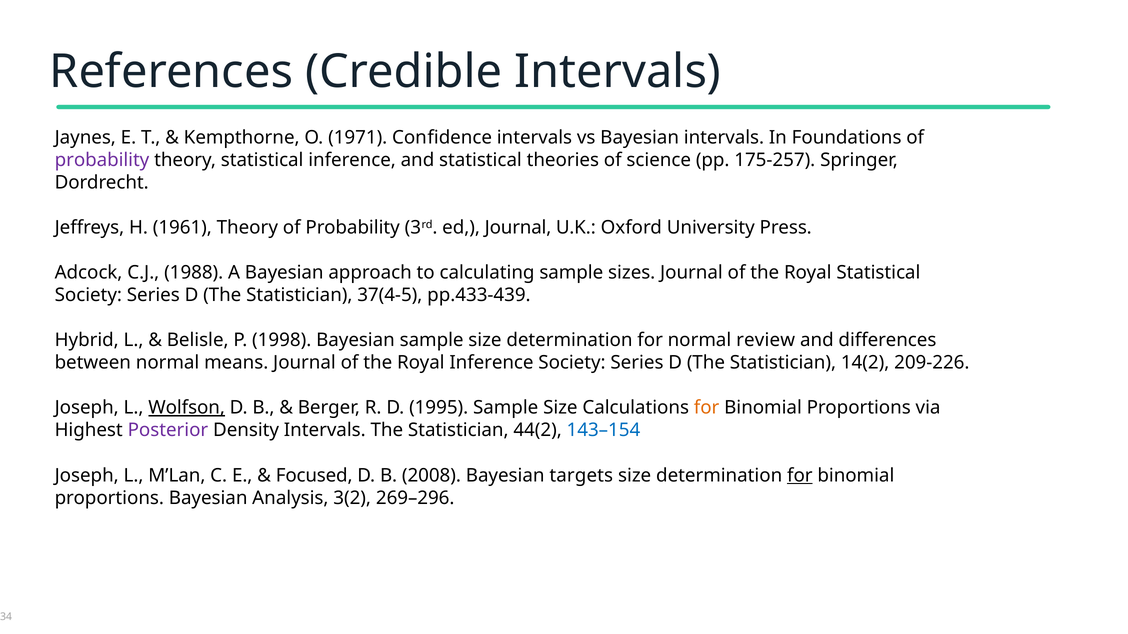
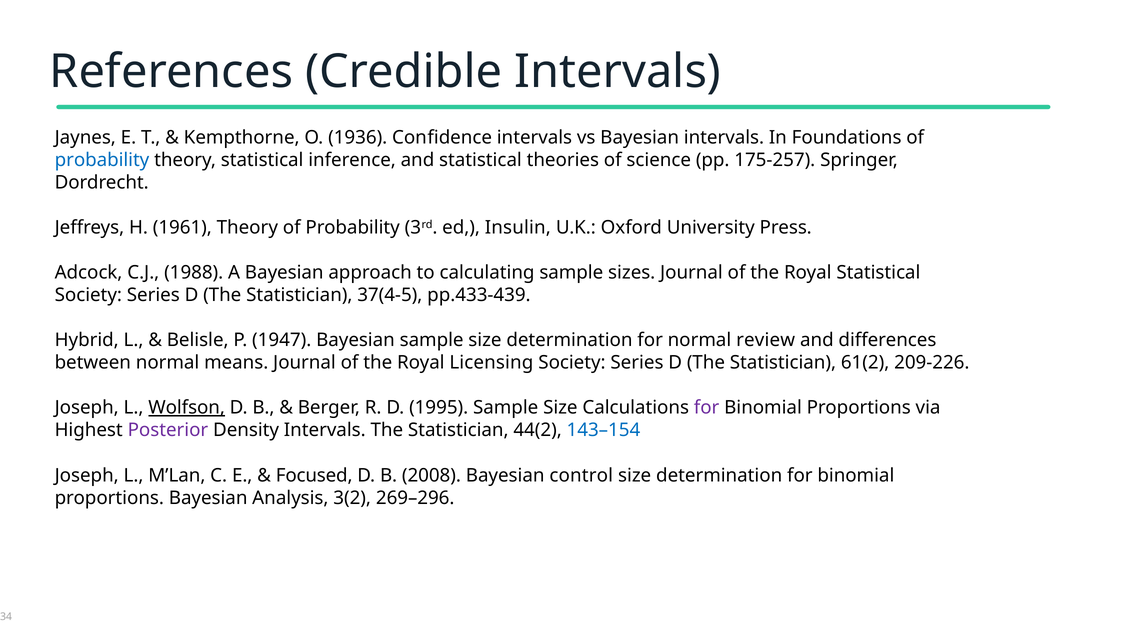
1971: 1971 -> 1936
probability at (102, 160) colour: purple -> blue
ed Journal: Journal -> Insulin
1998: 1998 -> 1947
Royal Inference: Inference -> Licensing
14(2: 14(2 -> 61(2
for at (707, 408) colour: orange -> purple
targets: targets -> control
for at (800, 476) underline: present -> none
